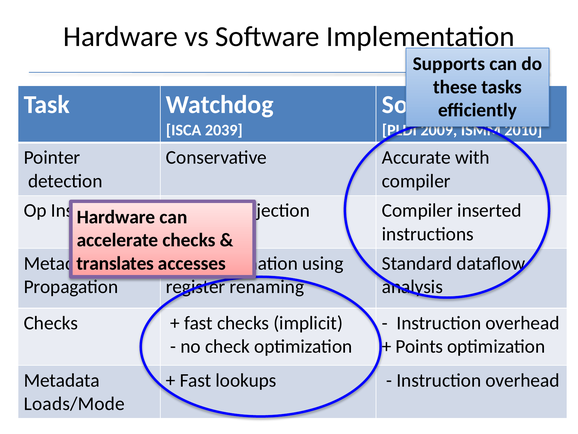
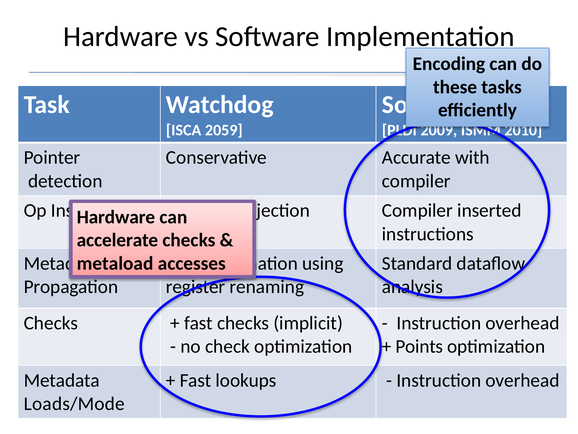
Supports: Supports -> Encoding
2039: 2039 -> 2059
translates: translates -> metaload
